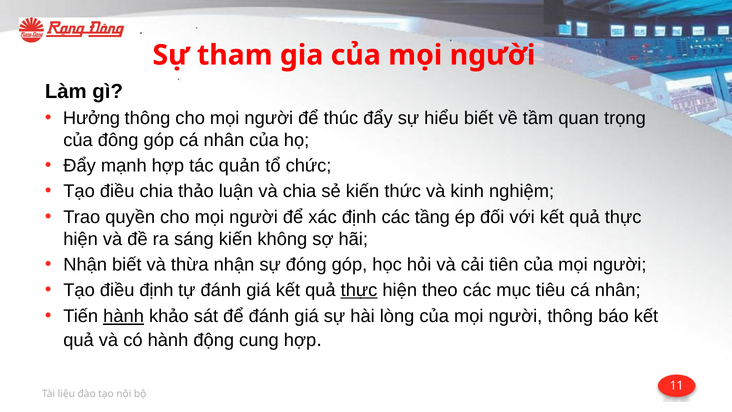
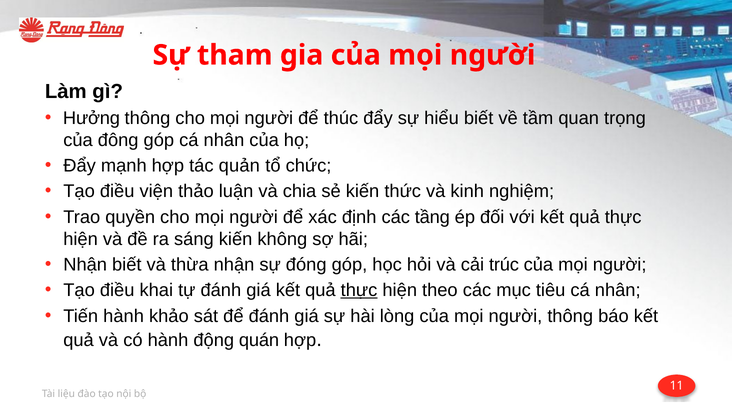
điều chia: chia -> viện
tiên: tiên -> trúc
điều định: định -> khai
hành at (124, 316) underline: present -> none
cung: cung -> quán
